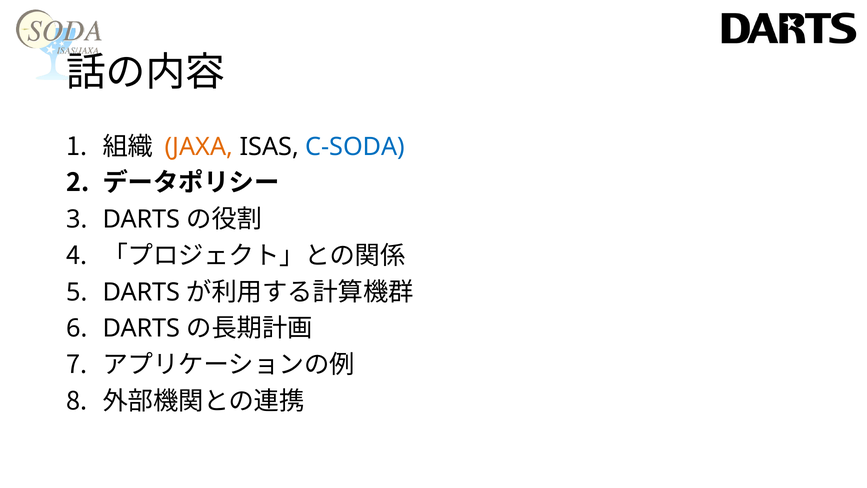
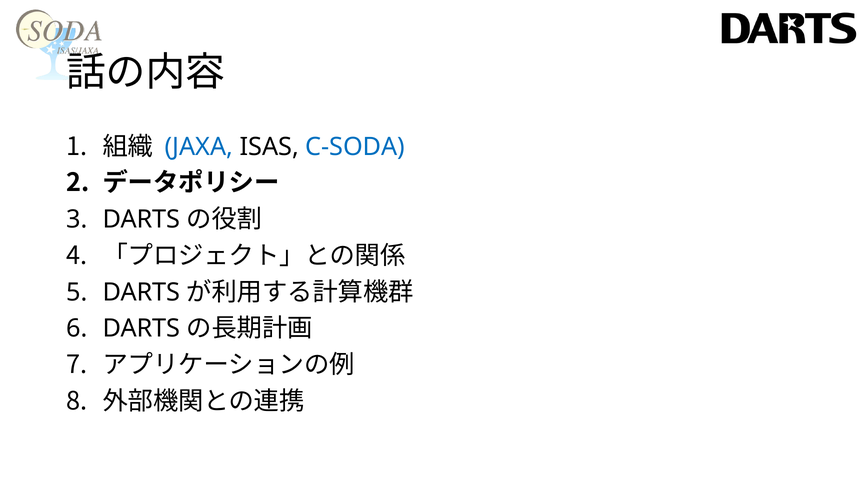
JAXA colour: orange -> blue
